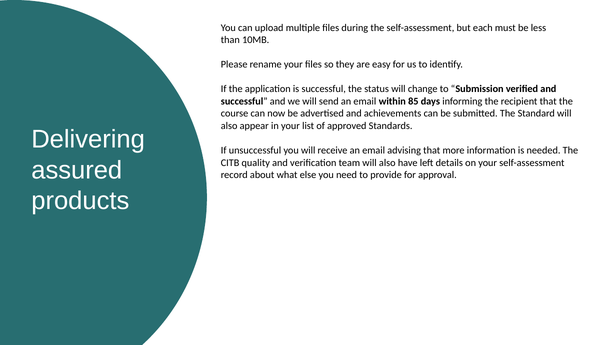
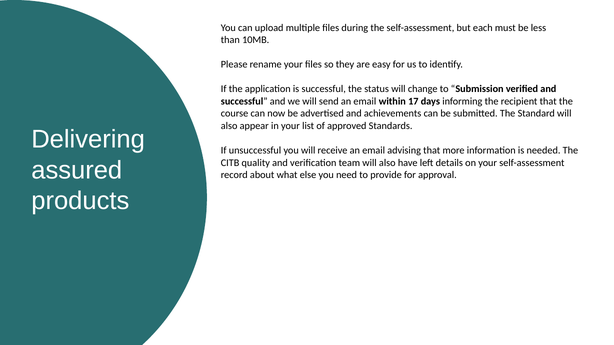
85: 85 -> 17
